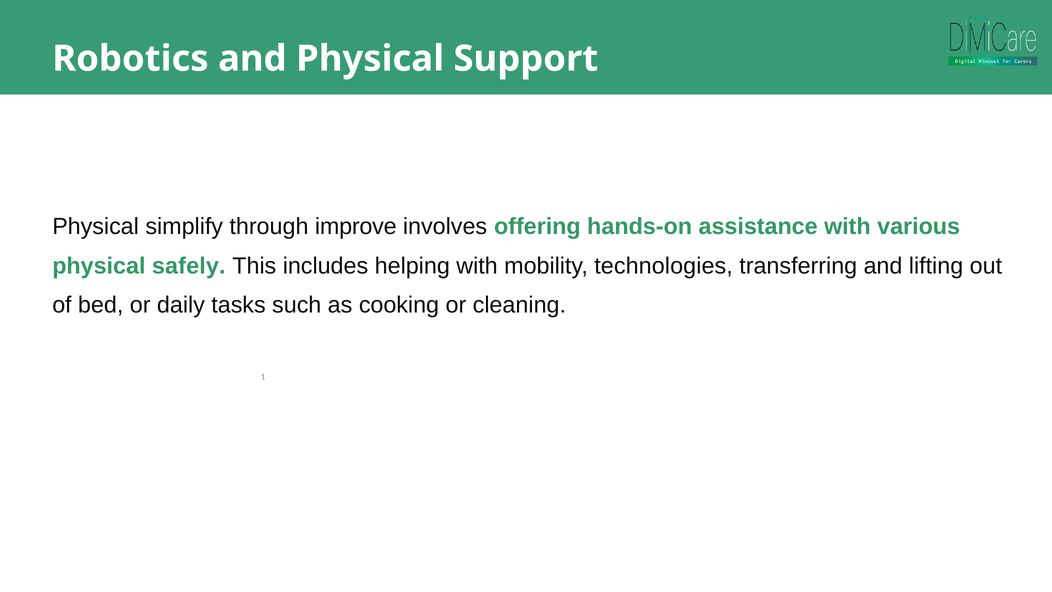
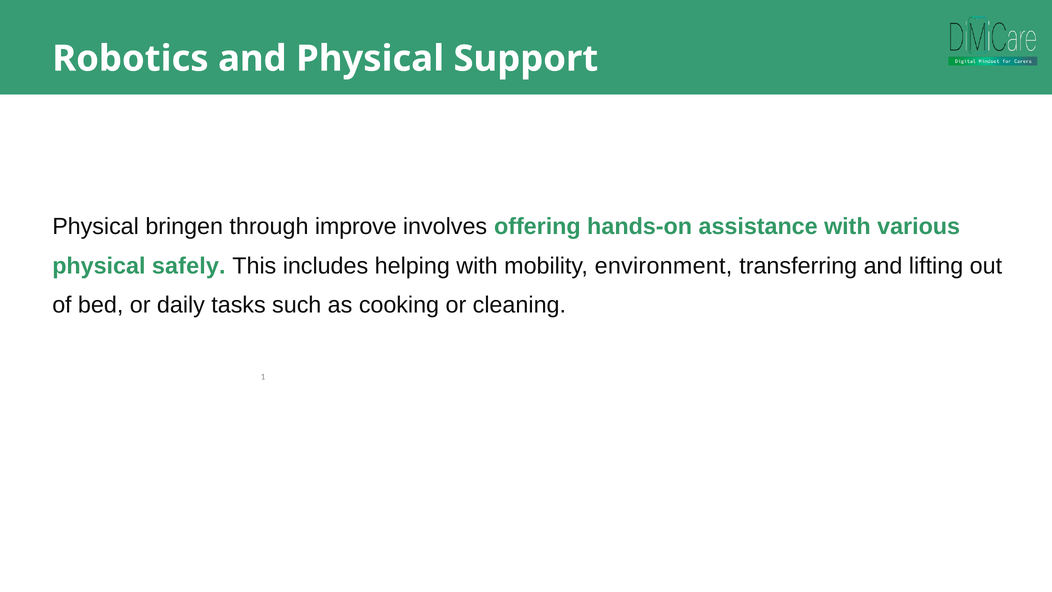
simplify: simplify -> bringen
technologies: technologies -> environment
